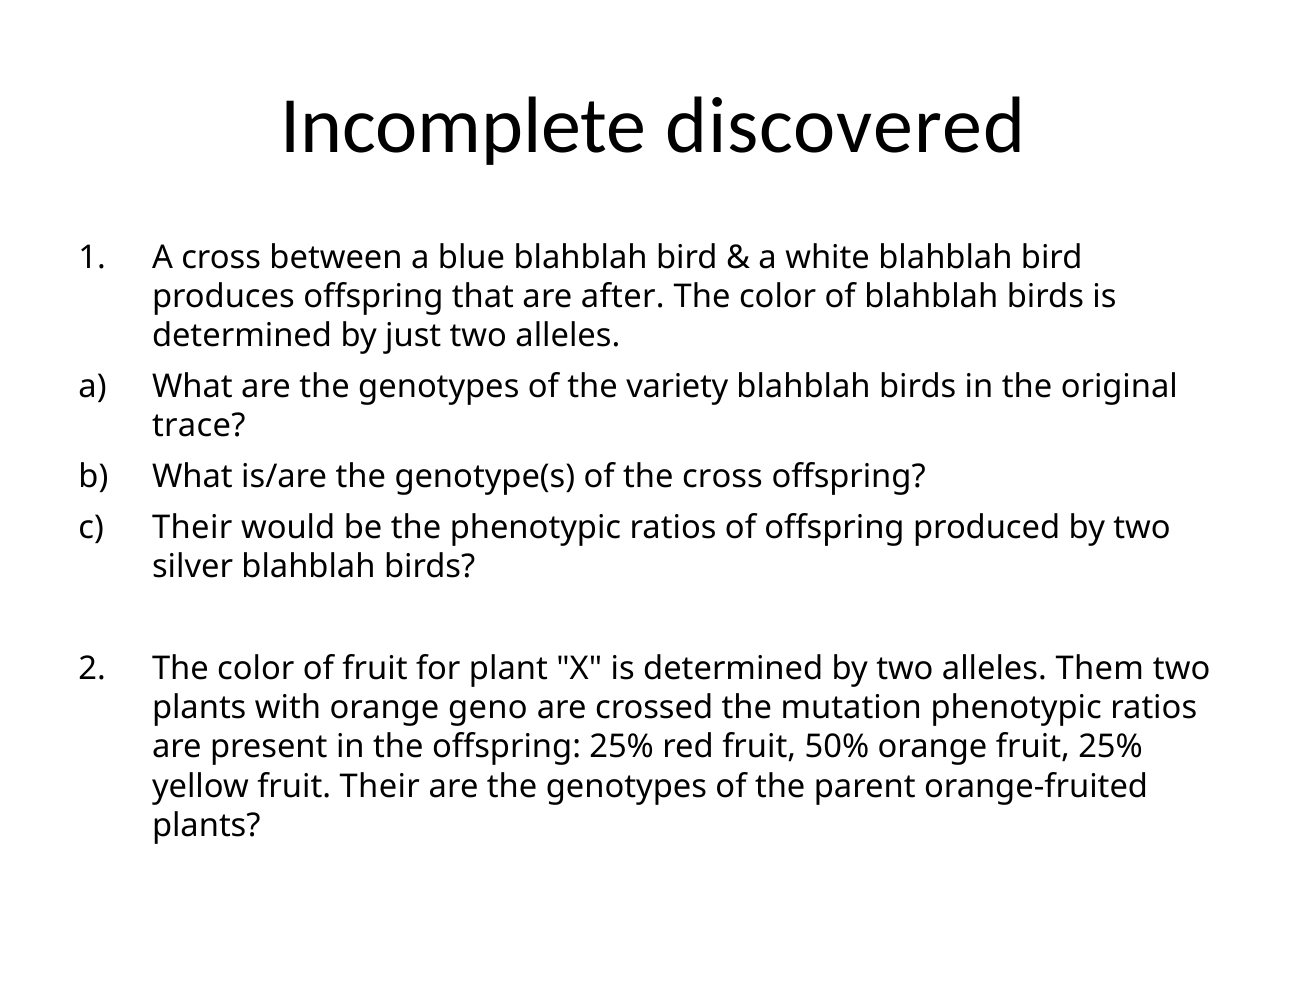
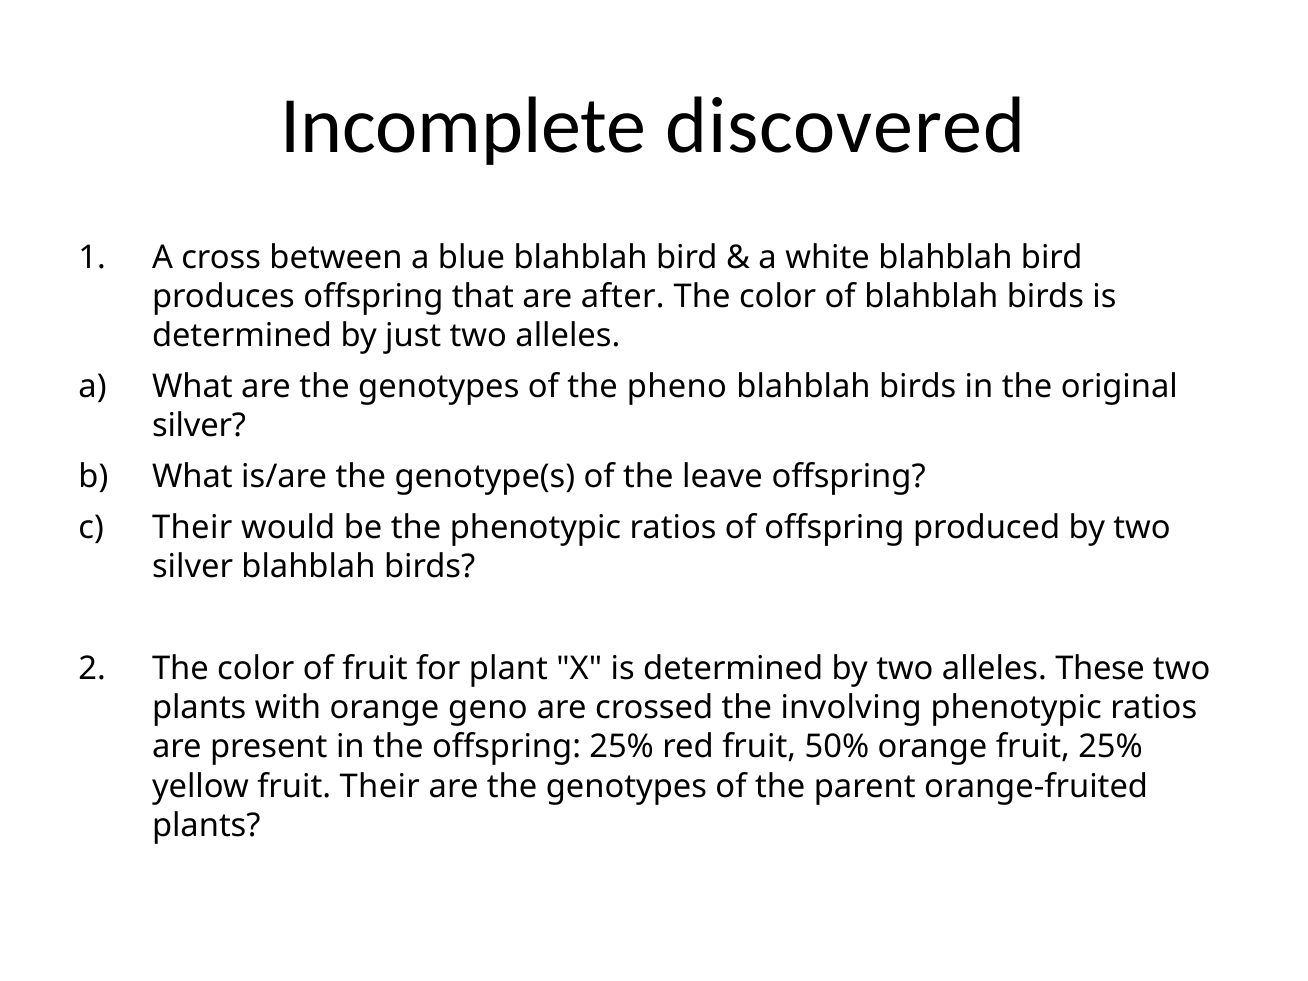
variety: variety -> pheno
trace at (199, 426): trace -> silver
the cross: cross -> leave
Them: Them -> These
mutation: mutation -> involving
